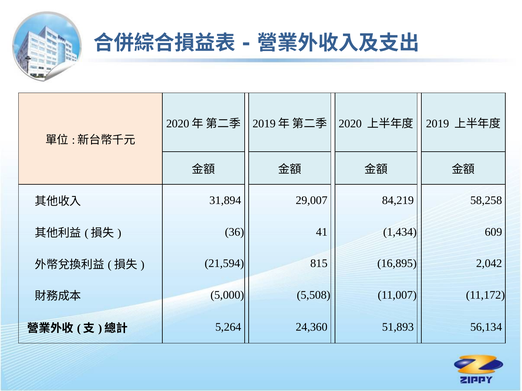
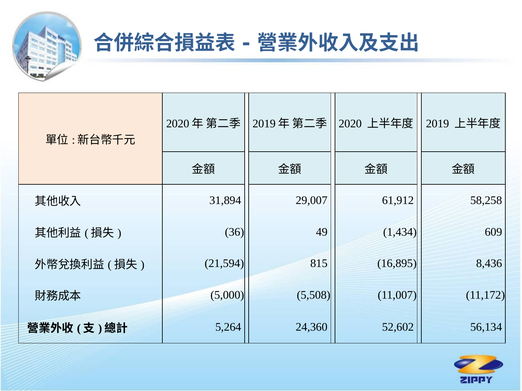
84,219: 84,219 -> 61,912
41: 41 -> 49
2,042: 2,042 -> 8,436
51,893: 51,893 -> 52,602
